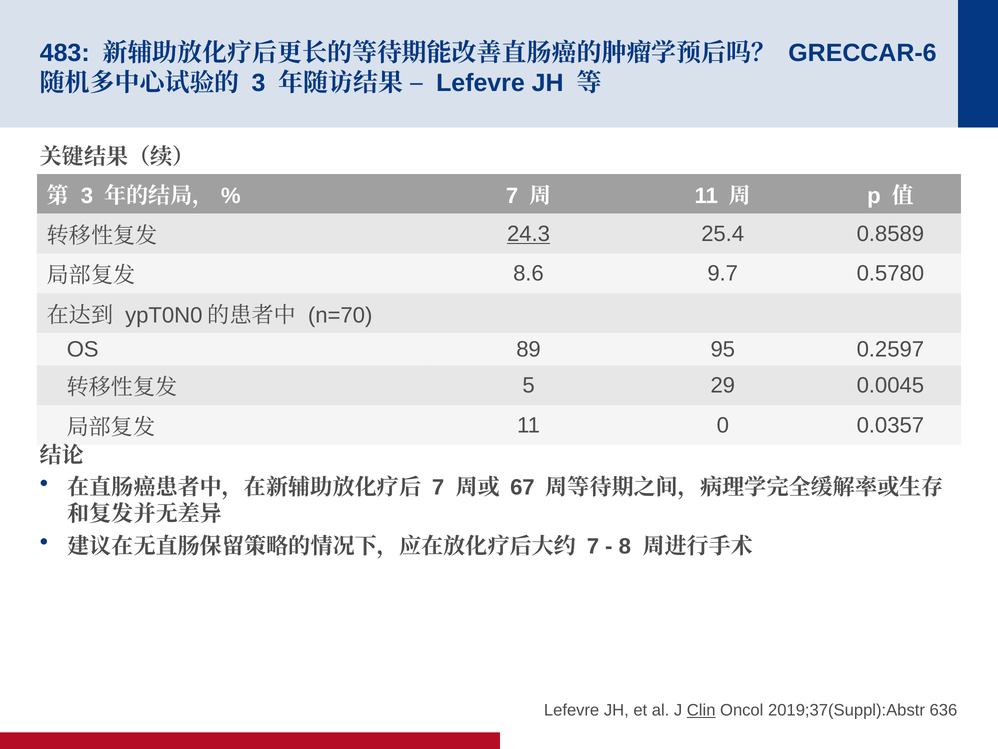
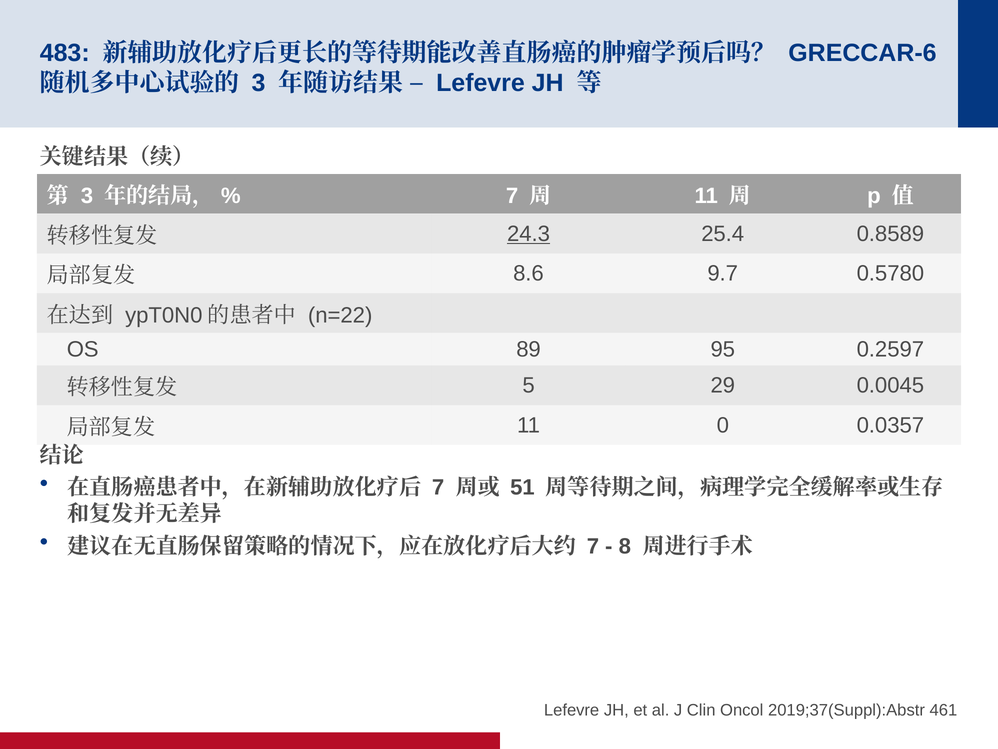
n=70: n=70 -> n=22
67: 67 -> 51
Clin underline: present -> none
636: 636 -> 461
